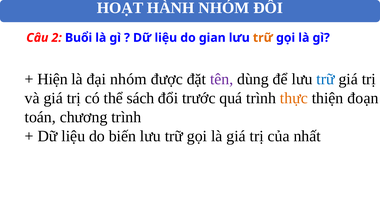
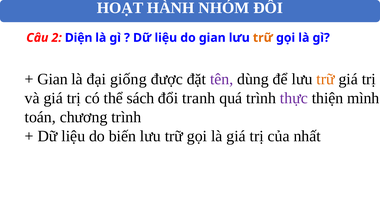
Buổi: Buổi -> Diện
Hiện at (53, 79): Hiện -> Gian
đại nhóm: nhóm -> giống
trữ at (326, 79) colour: blue -> orange
trước: trước -> tranh
thực colour: orange -> purple
đoạn: đoạn -> mình
